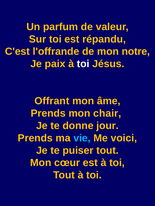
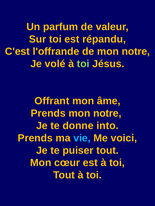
paix: paix -> volé
toi at (83, 64) colour: white -> light green
Prends mon chair: chair -> notre
jour: jour -> into
